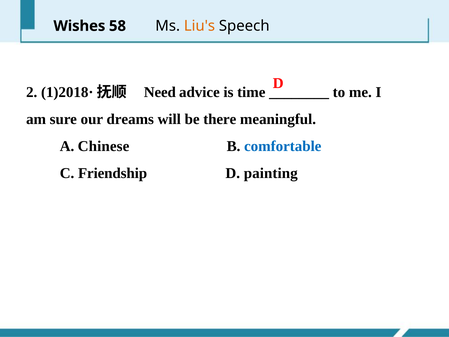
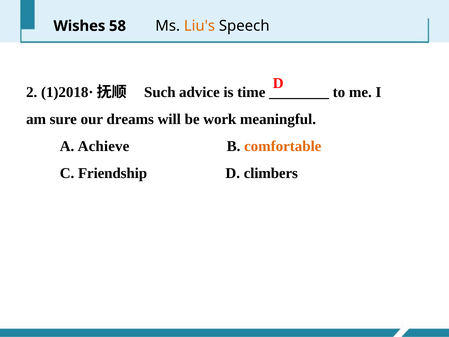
Need: Need -> Such
there: there -> work
Chinese: Chinese -> Achieve
comfortable colour: blue -> orange
painting: painting -> climbers
